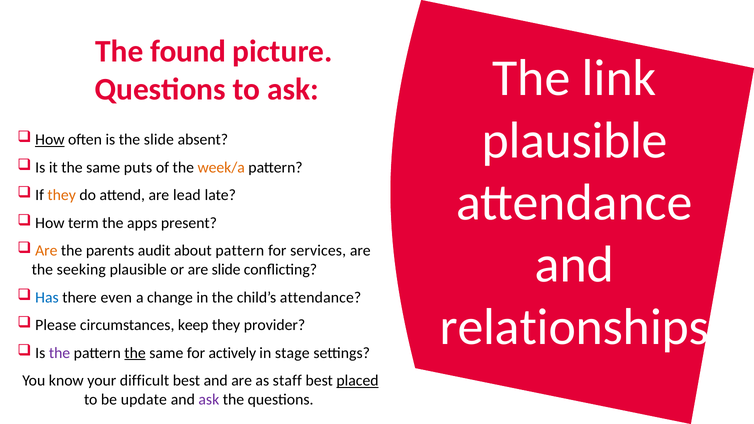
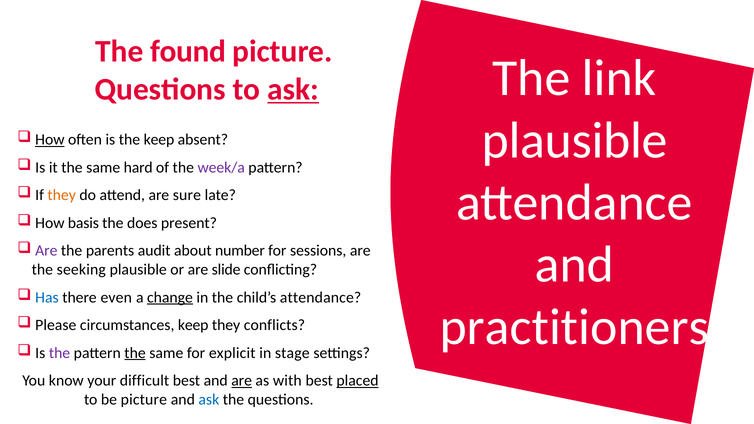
ask at (293, 89) underline: none -> present
the slide: slide -> keep
puts: puts -> hard
week/a colour: orange -> purple
lead: lead -> sure
term: term -> basis
apps: apps -> does
Are at (46, 251) colour: orange -> purple
about pattern: pattern -> number
services: services -> sessions
change underline: none -> present
relationships: relationships -> practitioners
provider: provider -> conflicts
actively: actively -> explicit
are at (242, 381) underline: none -> present
staff: staff -> with
be update: update -> picture
ask at (209, 400) colour: purple -> blue
